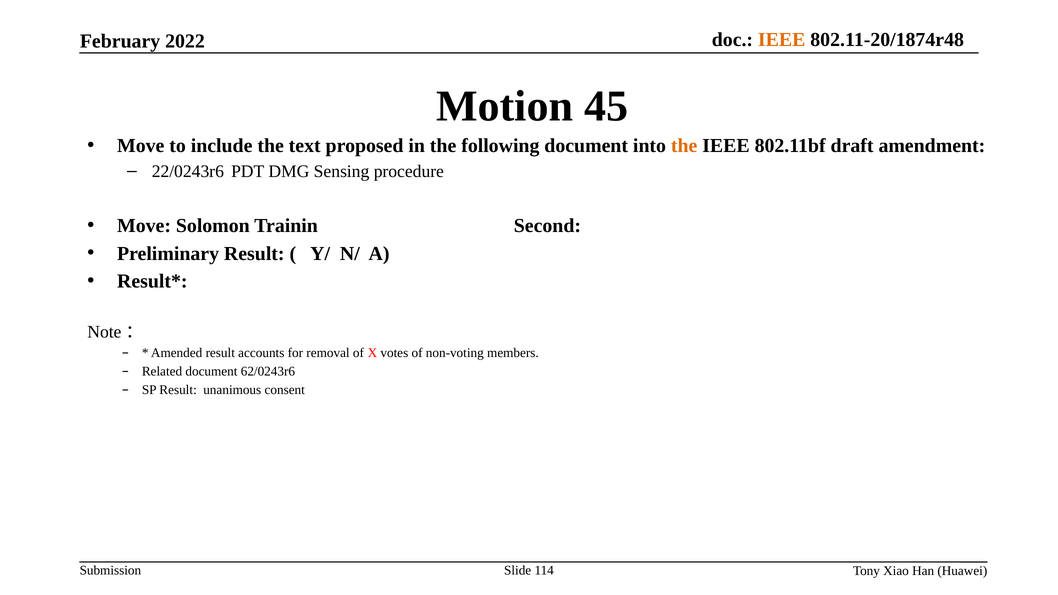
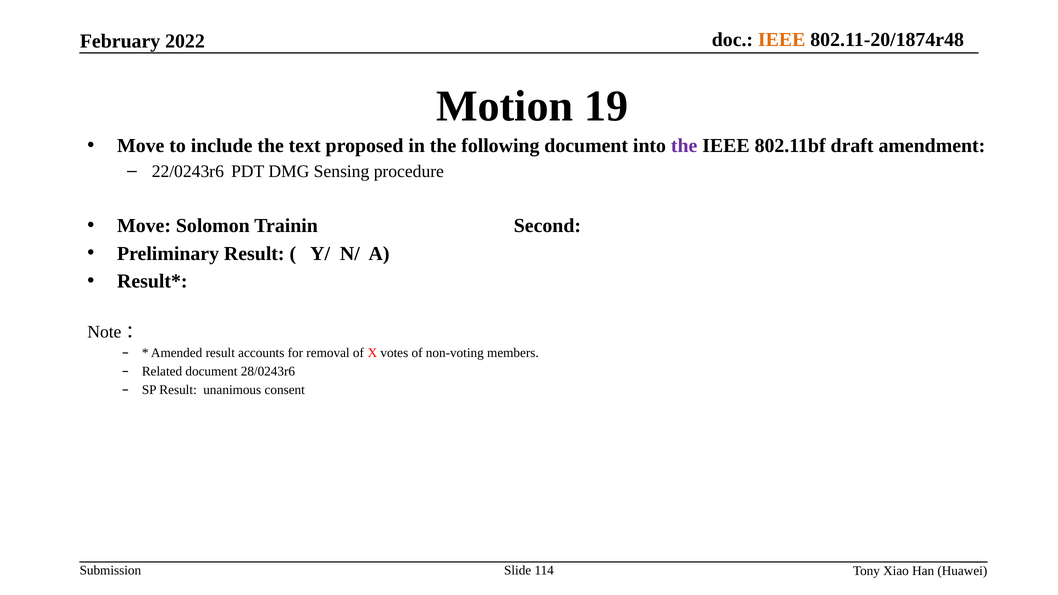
45: 45 -> 19
the at (684, 146) colour: orange -> purple
62/0243r6: 62/0243r6 -> 28/0243r6
